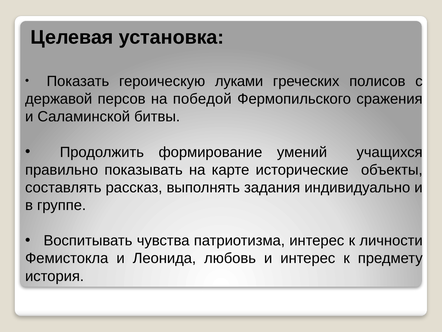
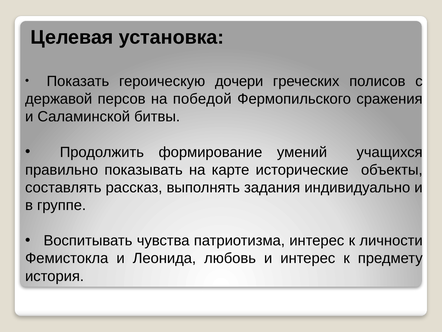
луками: луками -> дочери
